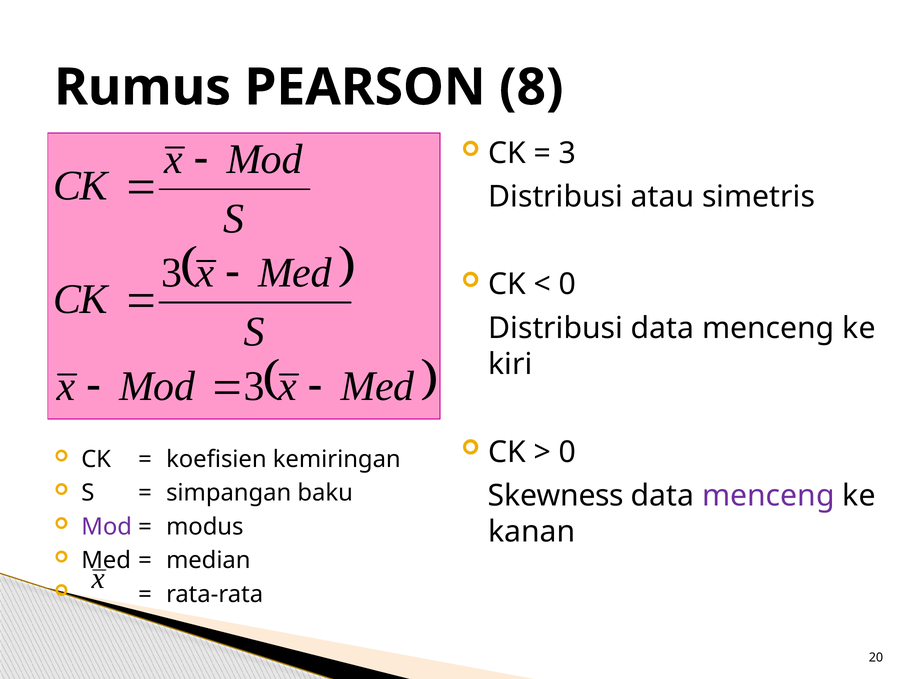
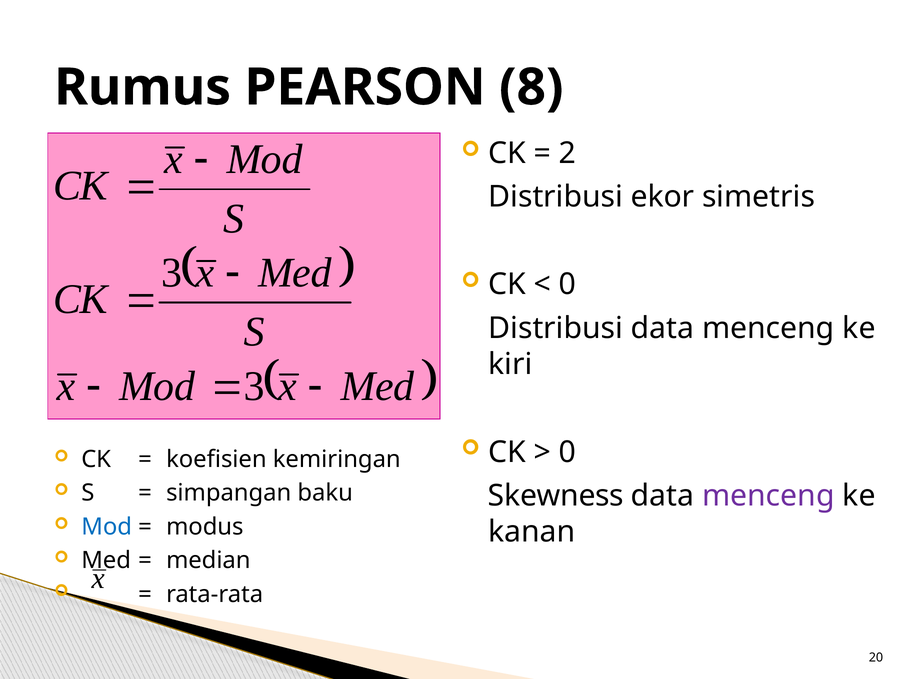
3 at (568, 153): 3 -> 2
atau: atau -> ekor
Mod at (107, 527) colour: purple -> blue
